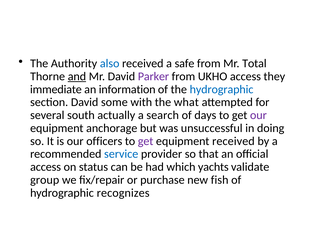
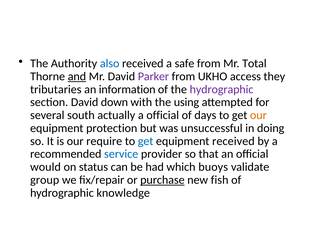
immediate: immediate -> tributaries
hydrographic at (222, 90) colour: blue -> purple
some: some -> down
what: what -> using
a search: search -> official
our at (258, 116) colour: purple -> orange
anchorage: anchorage -> protection
officers: officers -> require
get at (146, 142) colour: purple -> blue
access at (46, 168): access -> would
yachts: yachts -> buoys
purchase underline: none -> present
recognizes: recognizes -> knowledge
